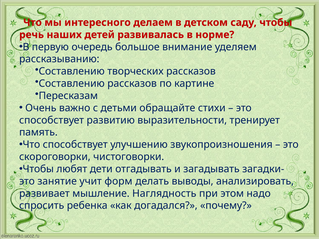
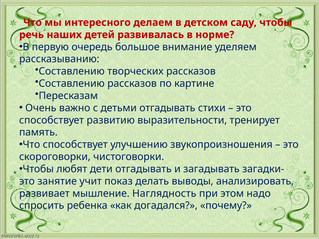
детьми обращайте: обращайте -> отгадывать
форм: форм -> показ
